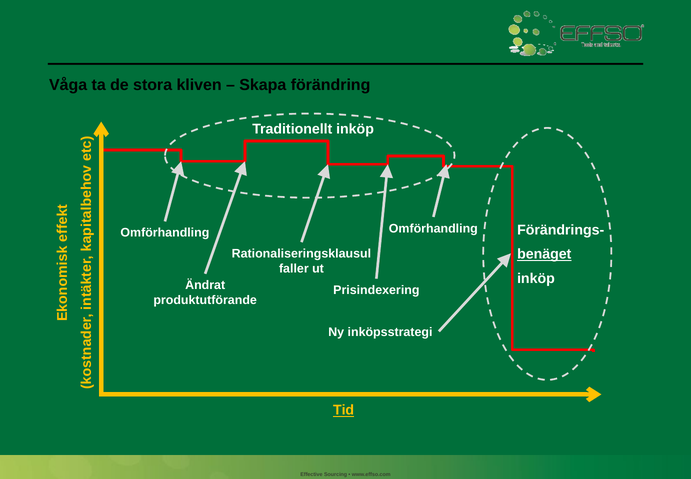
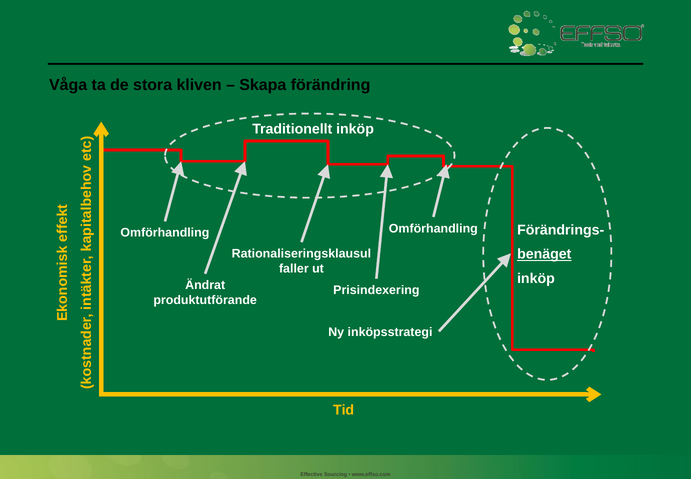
Tid underline: present -> none
